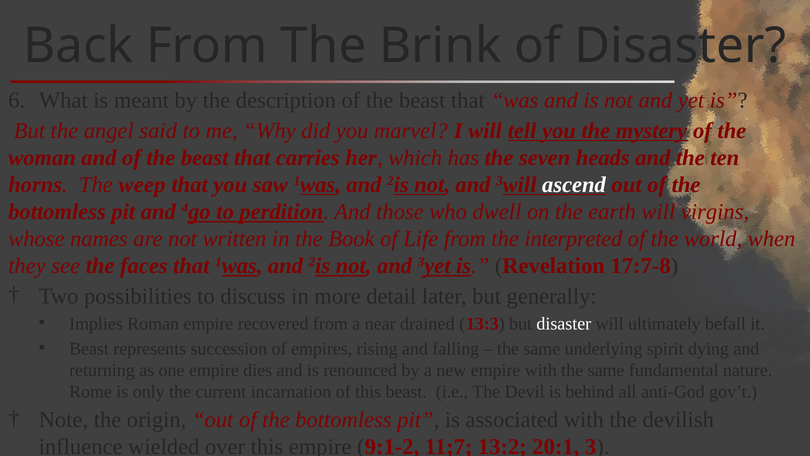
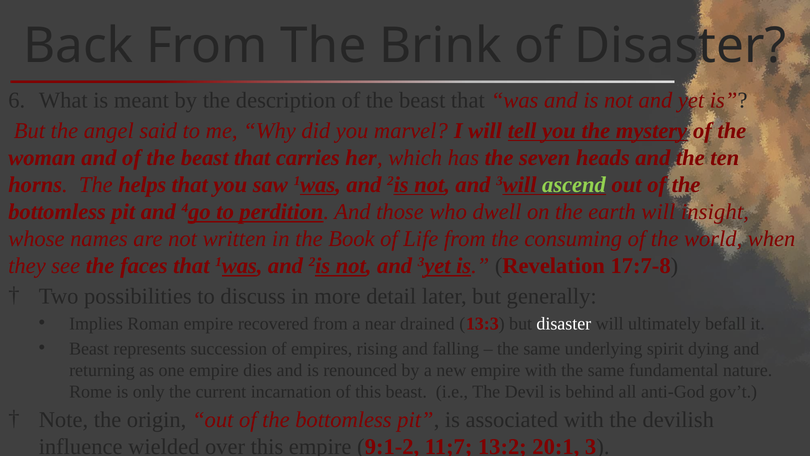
weep: weep -> helps
ascend colour: white -> light green
virgins: virgins -> insight
interpreted: interpreted -> consuming
